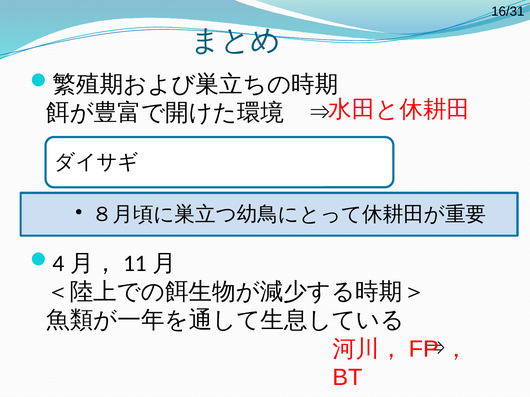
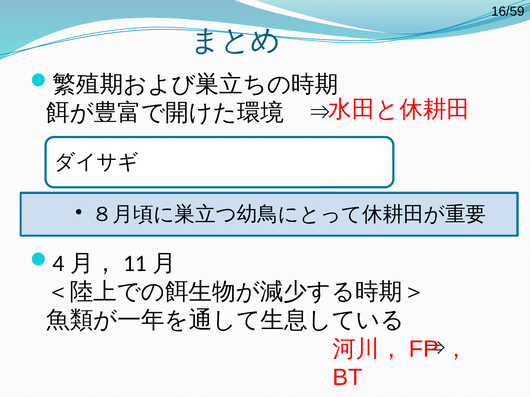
16/31: 16/31 -> 16/59
